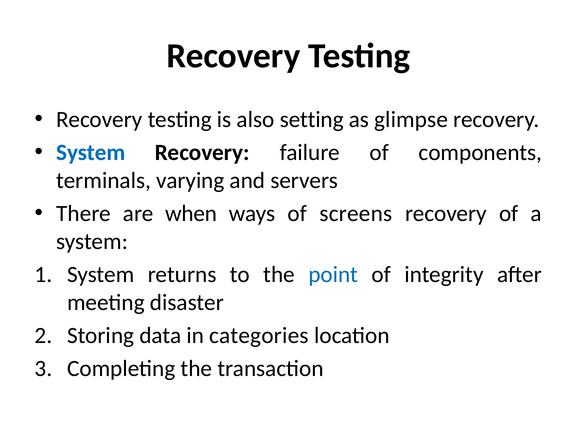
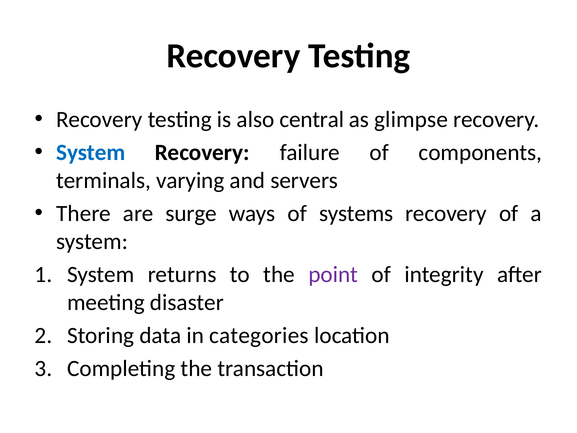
setting: setting -> central
when: when -> surge
screens: screens -> systems
point colour: blue -> purple
